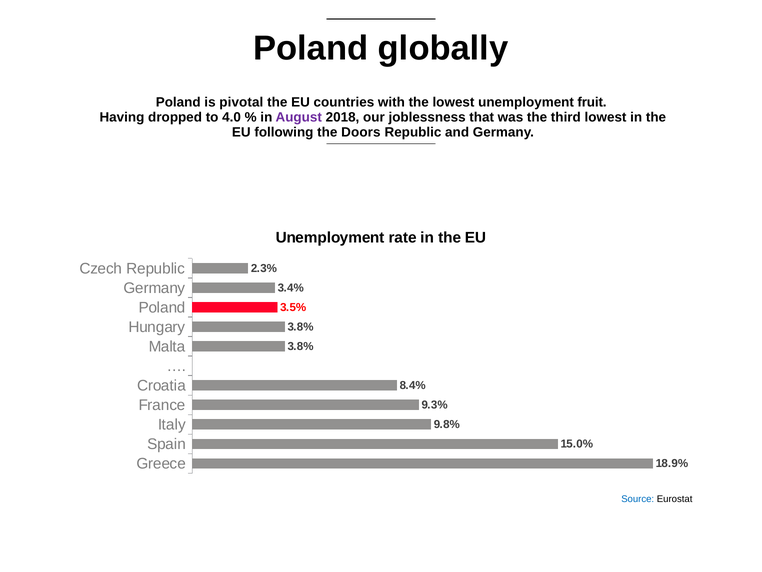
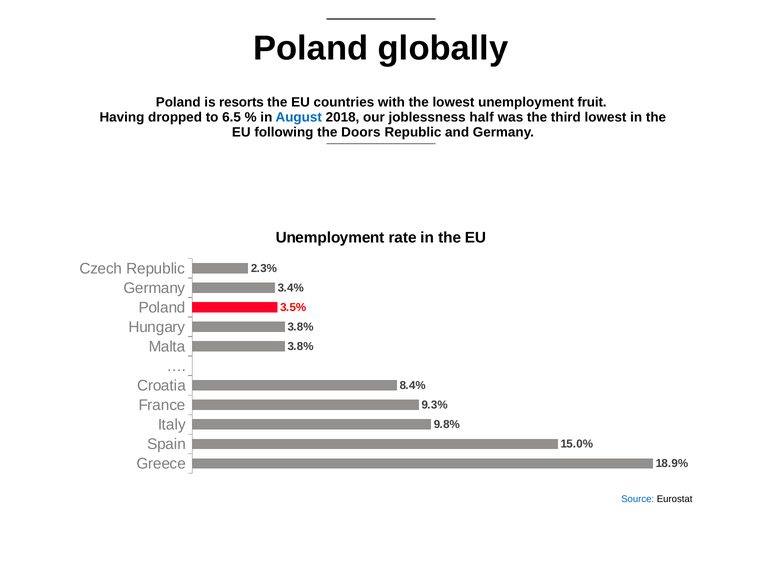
pivotal: pivotal -> resorts
4.0: 4.0 -> 6.5
August colour: purple -> blue
that: that -> half
